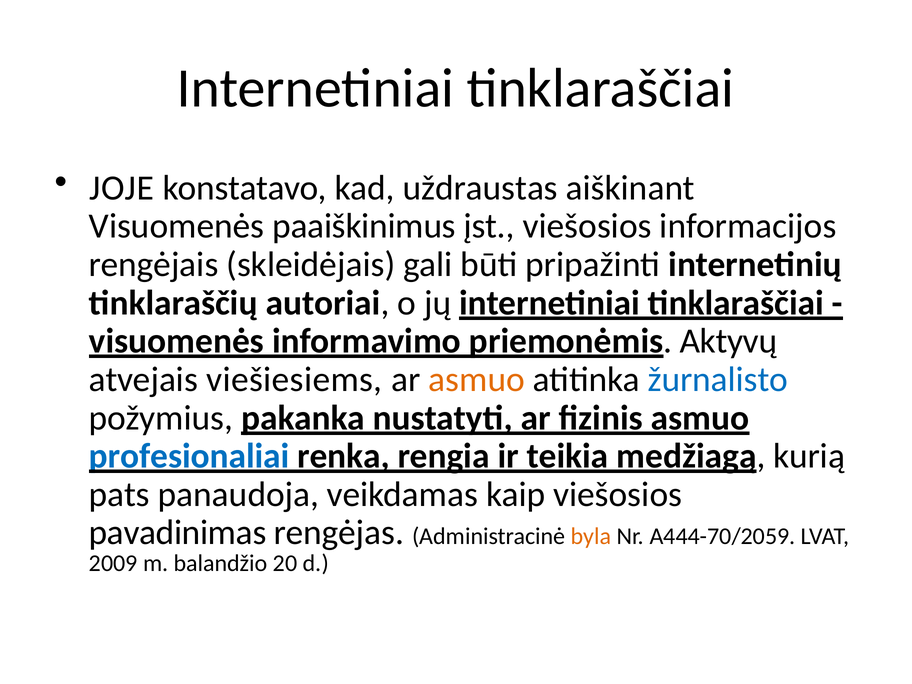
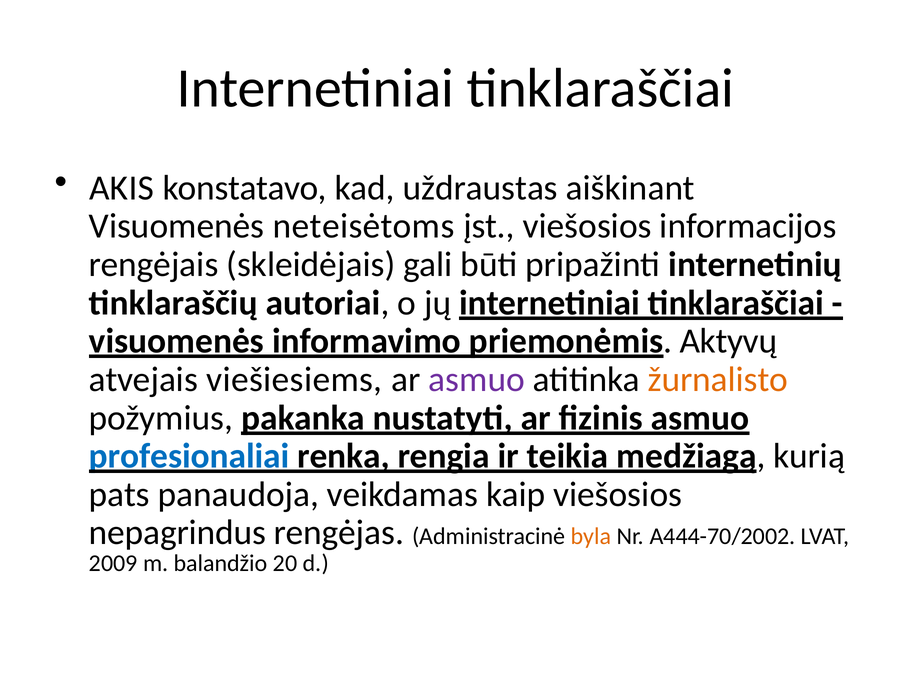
JOJE: JOJE -> AKIS
paaiškinimus: paaiškinimus -> neteisėtoms
asmuo at (477, 379) colour: orange -> purple
žurnalisto colour: blue -> orange
pavadinimas: pavadinimas -> nepagrindus
A444-70/2059: A444-70/2059 -> A444-70/2002
